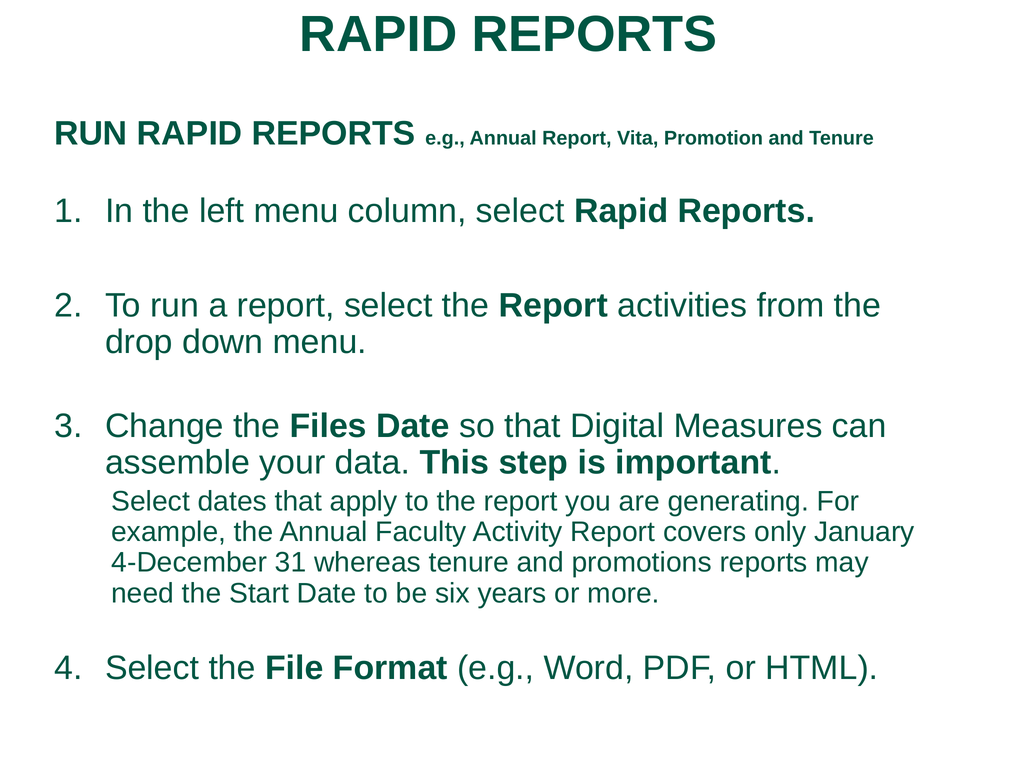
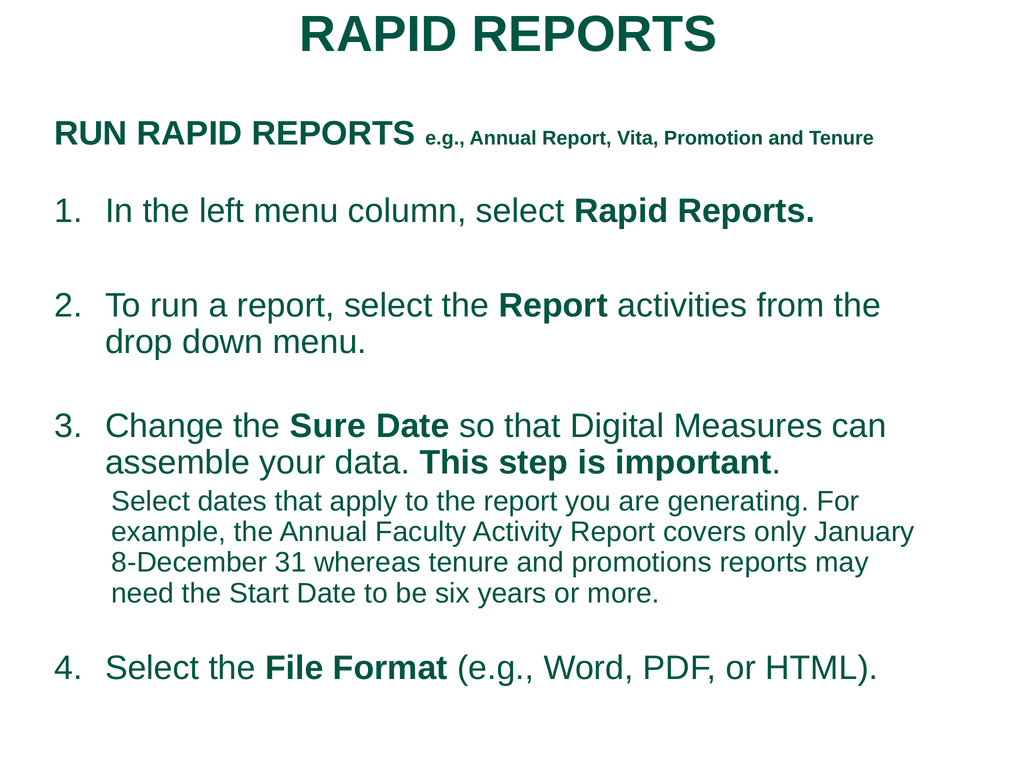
Files: Files -> Sure
4-December: 4-December -> 8-December
